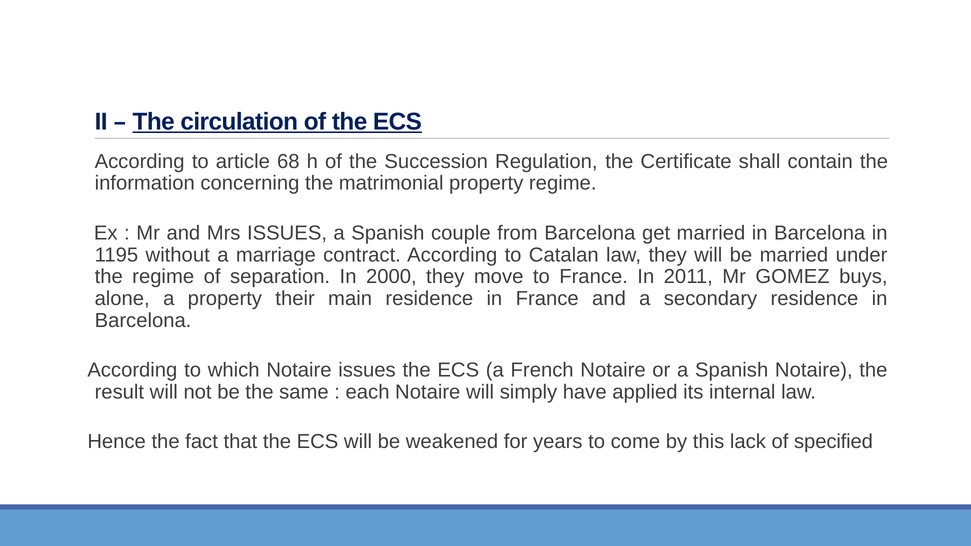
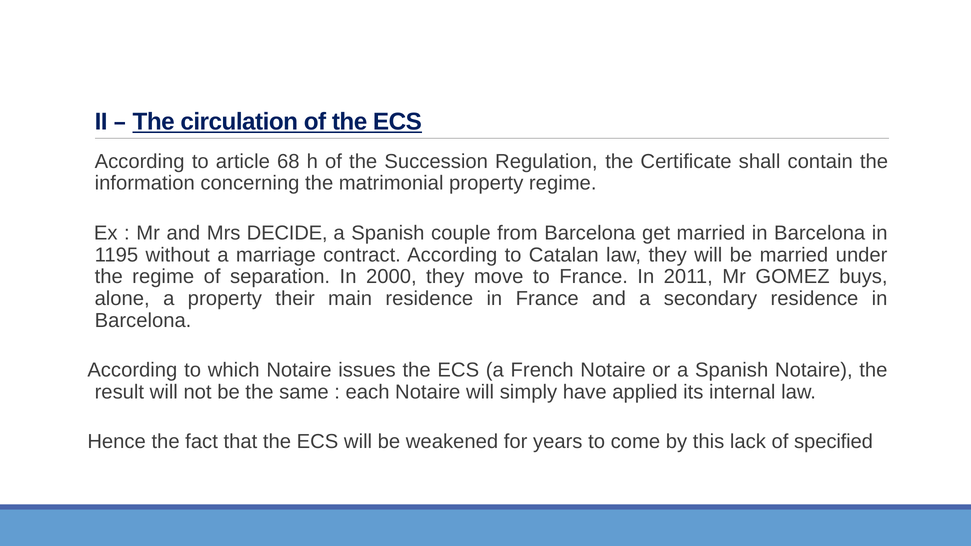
Mrs ISSUES: ISSUES -> DECIDE
